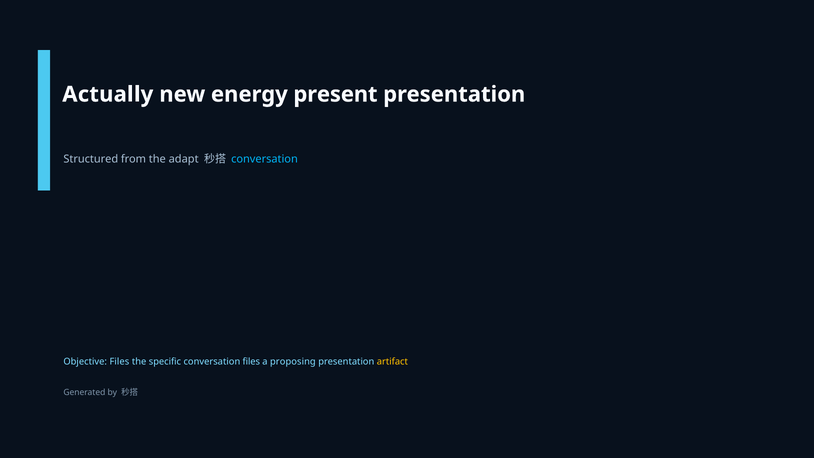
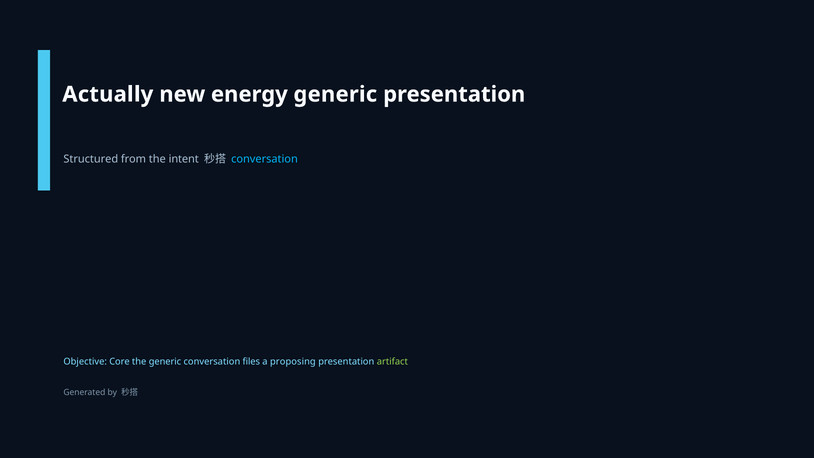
energy present: present -> generic
adapt: adapt -> intent
Objective Files: Files -> Core
the specific: specific -> generic
artifact colour: yellow -> light green
